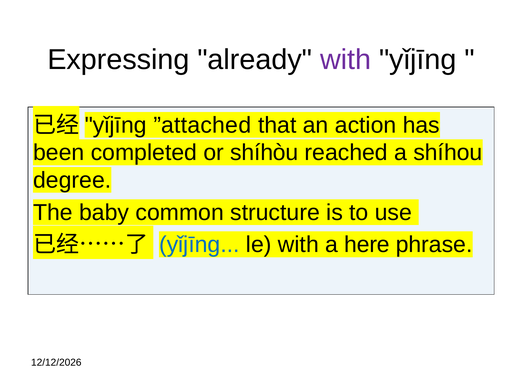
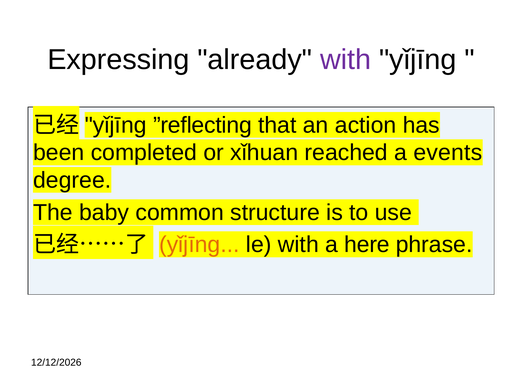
”attached: ”attached -> ”reflecting
shíhòu: shíhòu -> xǐhuan
shíhou: shíhou -> events
yǐjīng at (199, 245) colour: blue -> orange
